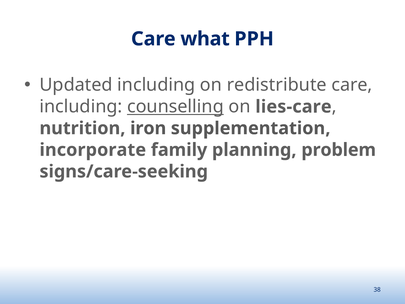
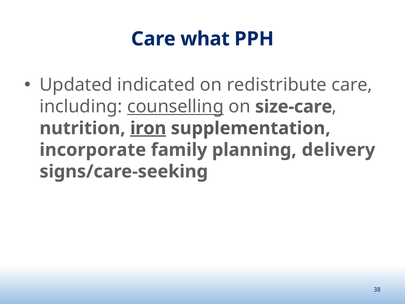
Updated including: including -> indicated
lies-care: lies-care -> size-care
iron underline: none -> present
problem: problem -> delivery
